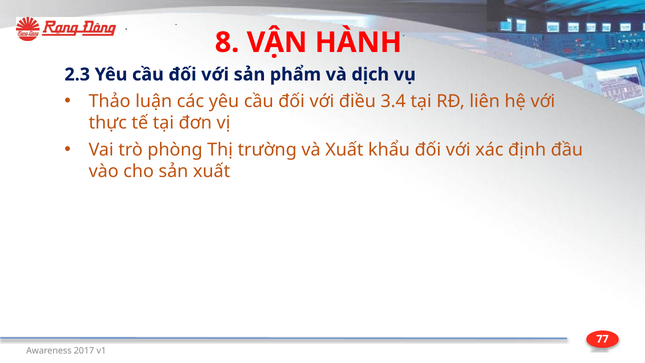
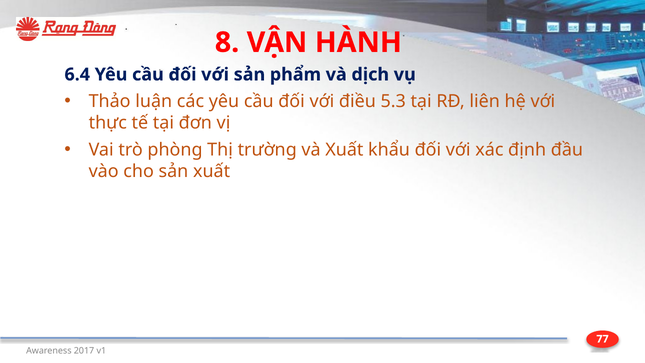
2.3: 2.3 -> 6.4
3.4: 3.4 -> 5.3
